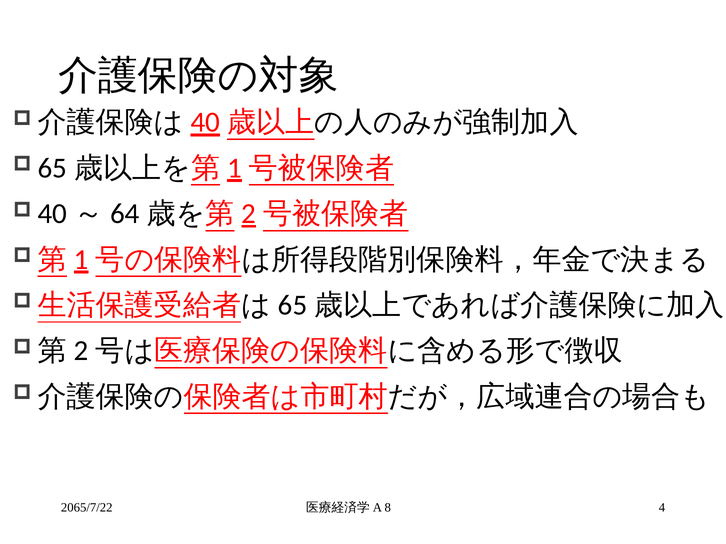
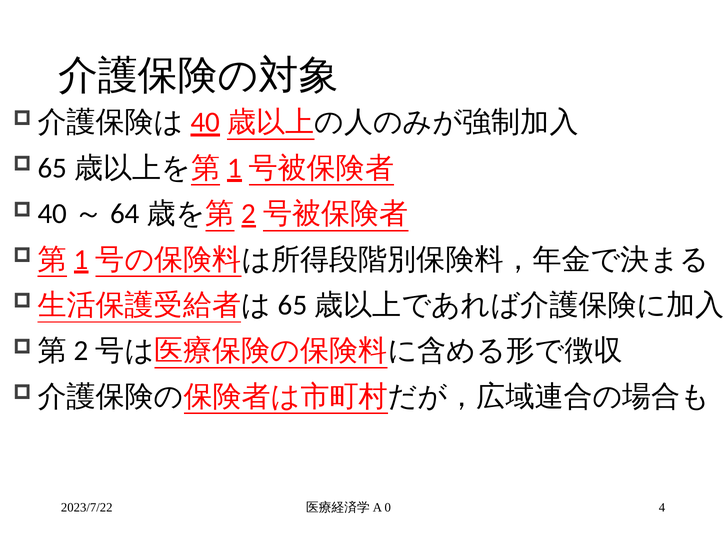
2065/7/22: 2065/7/22 -> 2023/7/22
8: 8 -> 0
